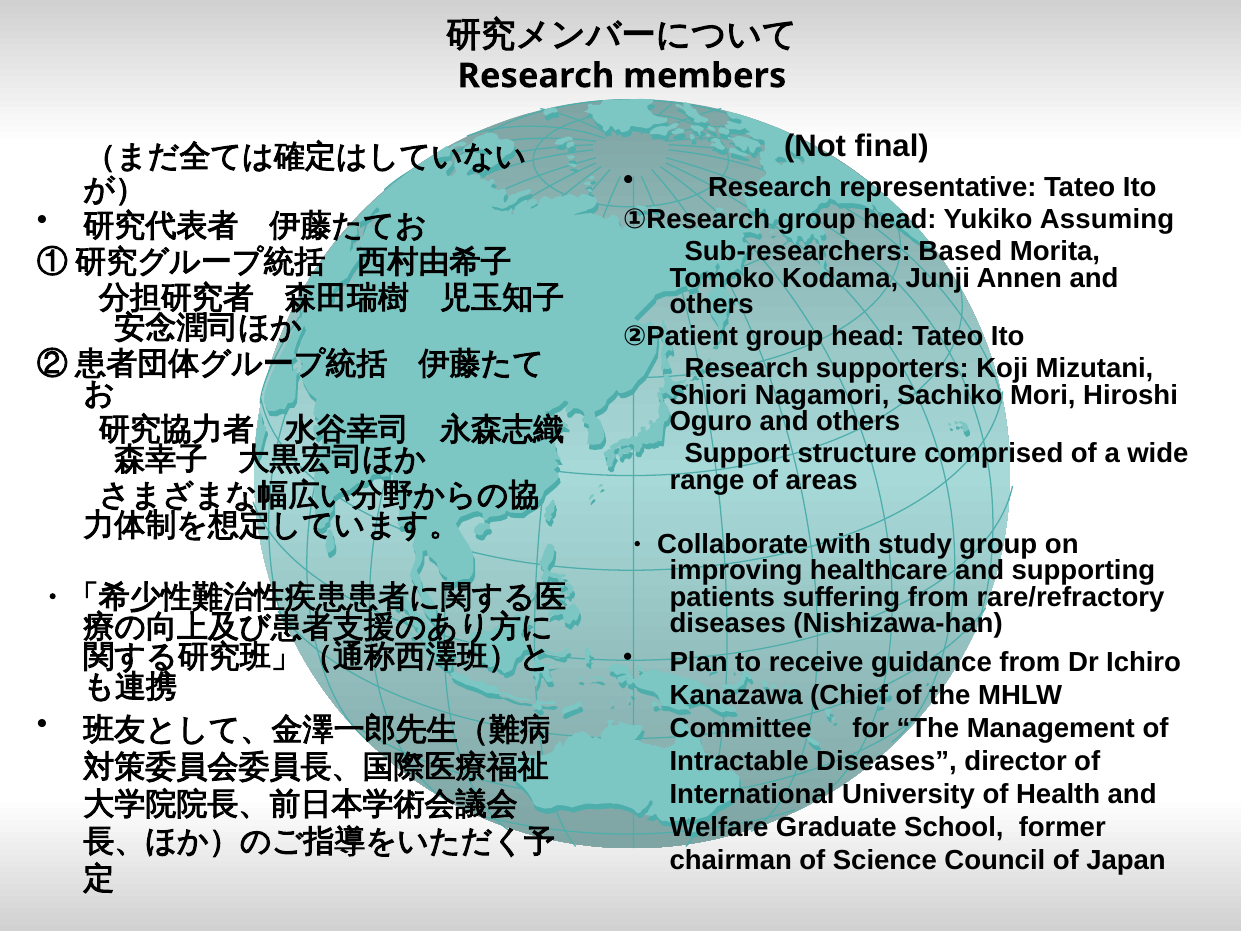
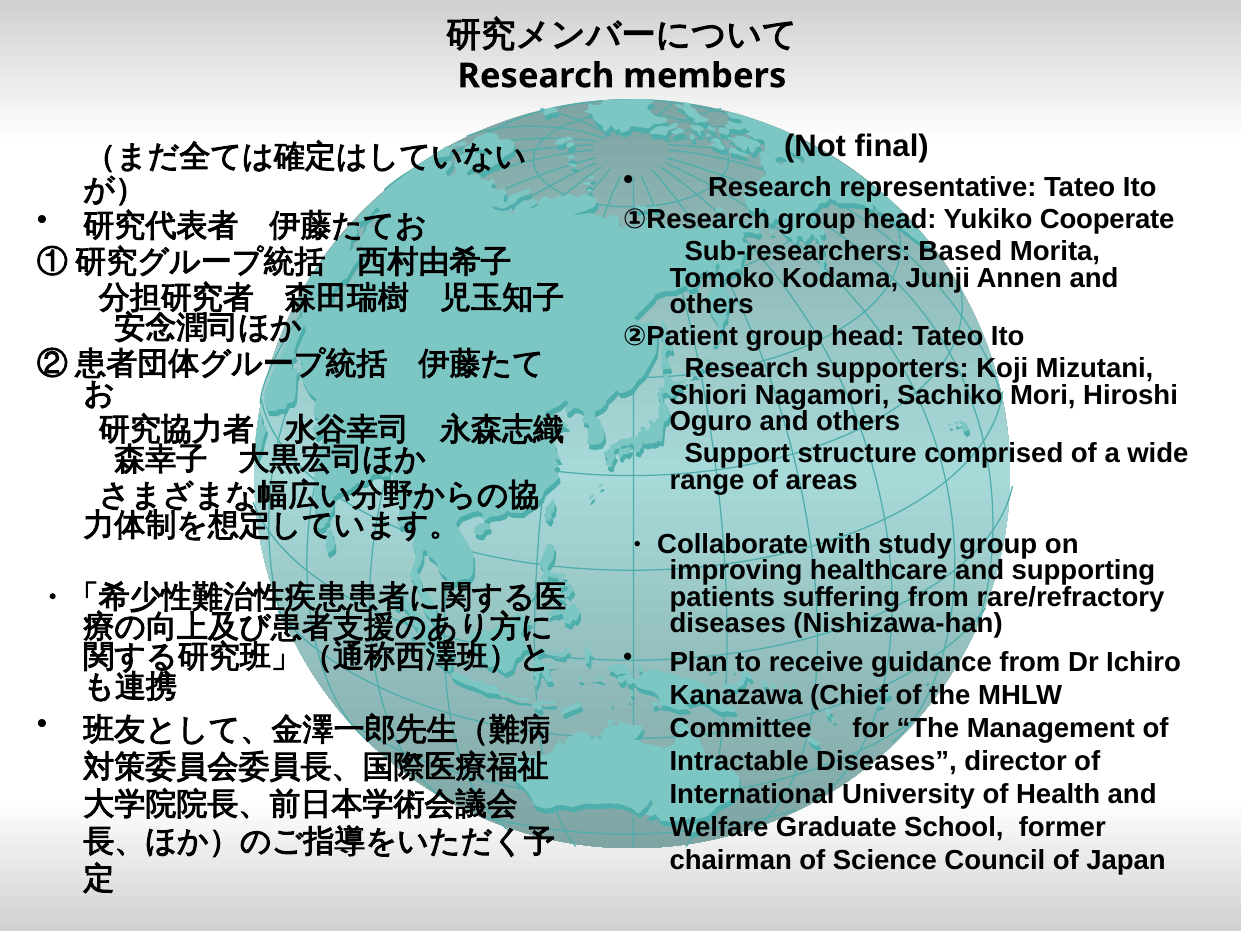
Assuming: Assuming -> Cooperate
